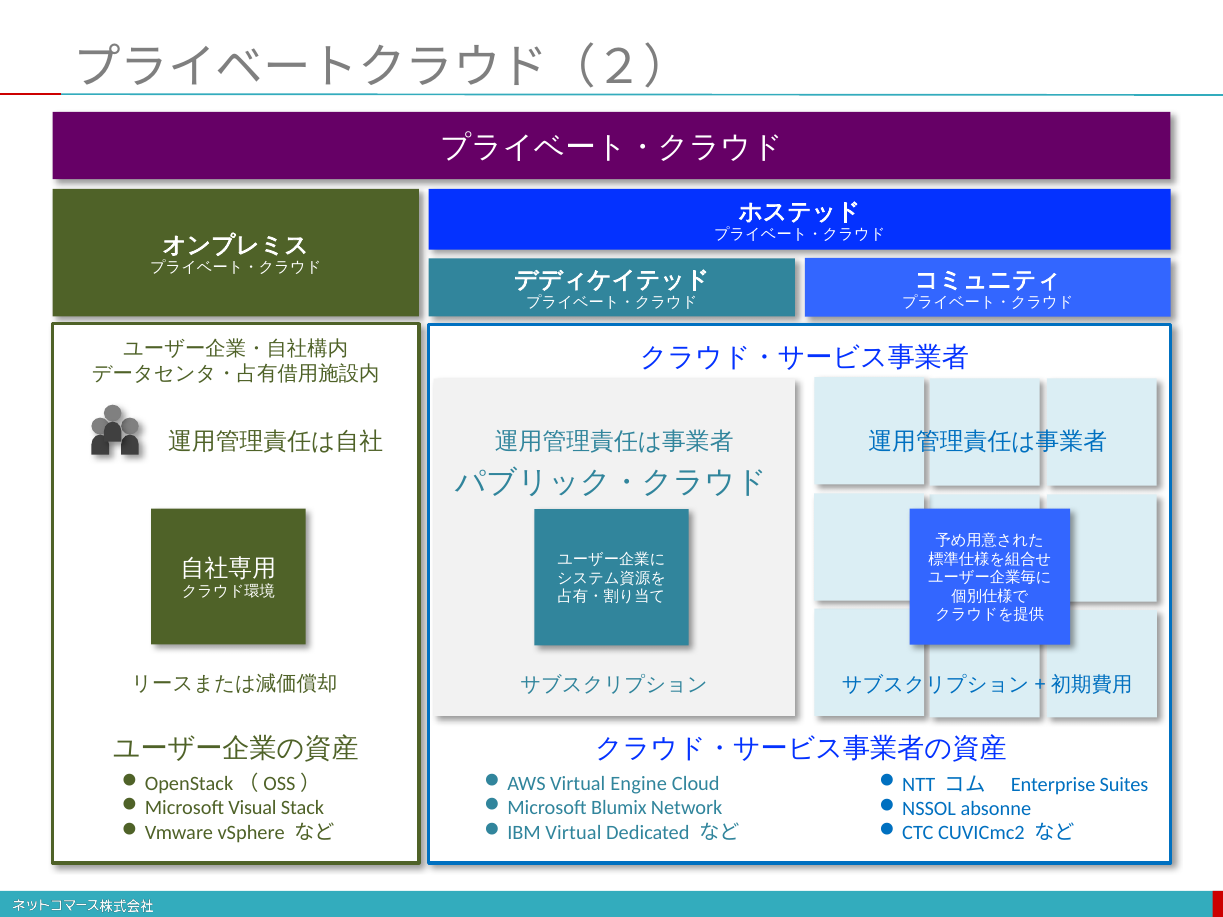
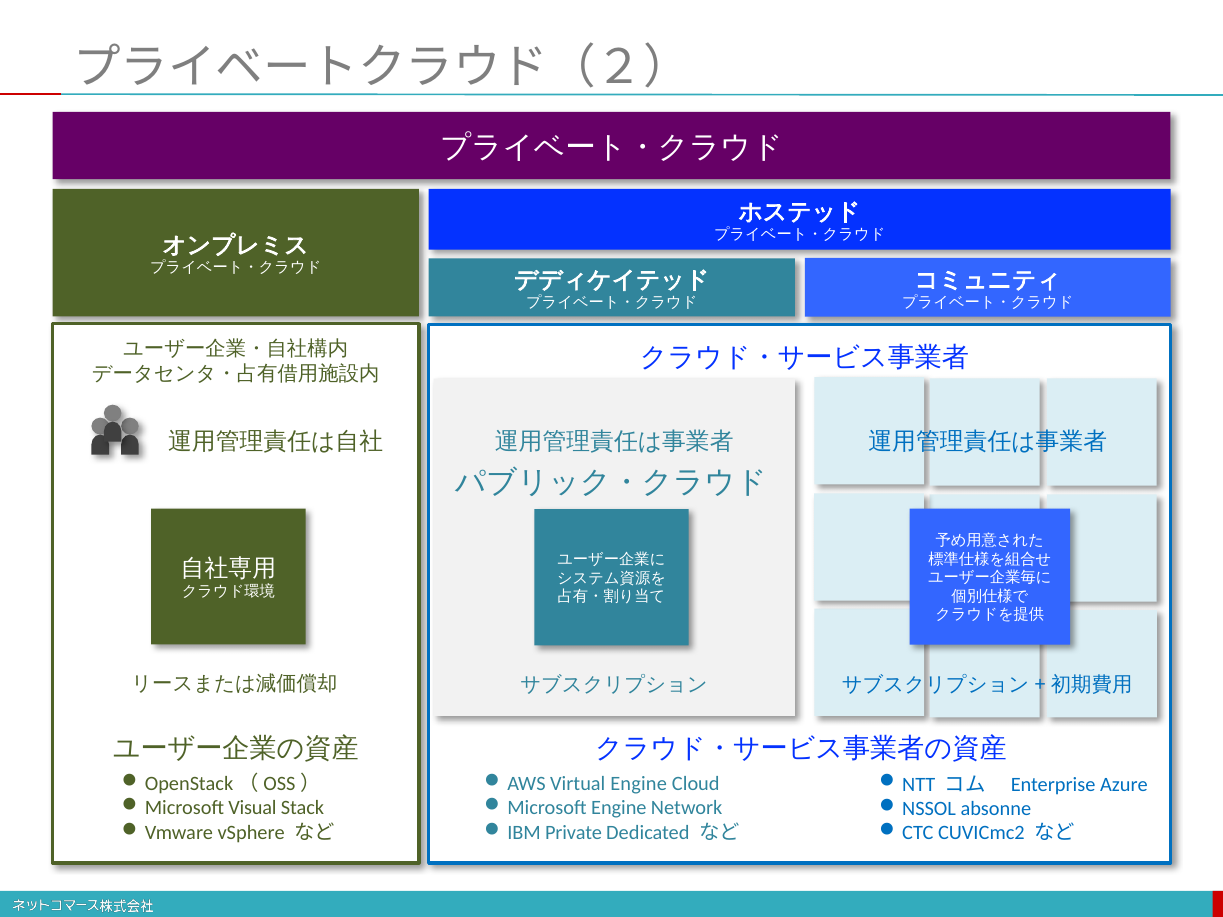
Suites: Suites -> Azure
Blumix at (619, 808): Blumix -> Engine
Virtual at (573, 833): Virtual -> Private
